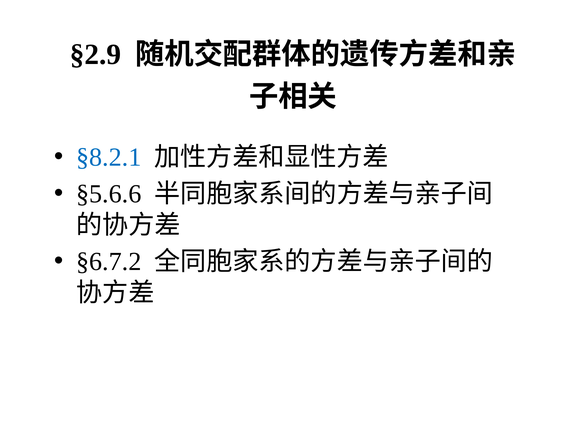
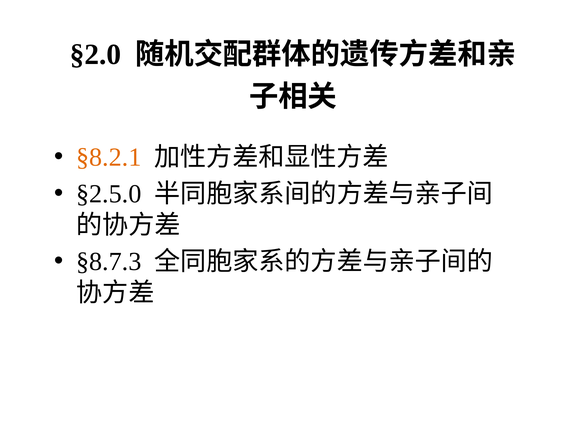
§2.9: §2.9 -> §2.0
§8.2.1 colour: blue -> orange
§5.6.6: §5.6.6 -> §2.5.0
§6.7.2: §6.7.2 -> §8.7.3
